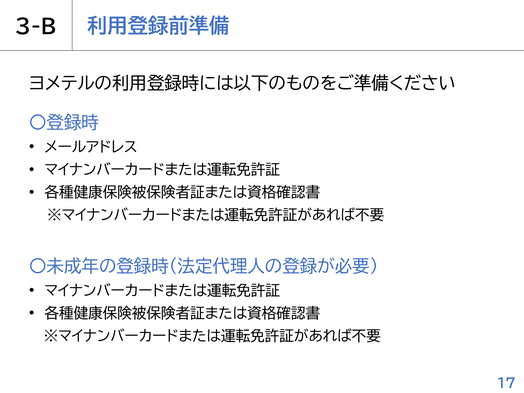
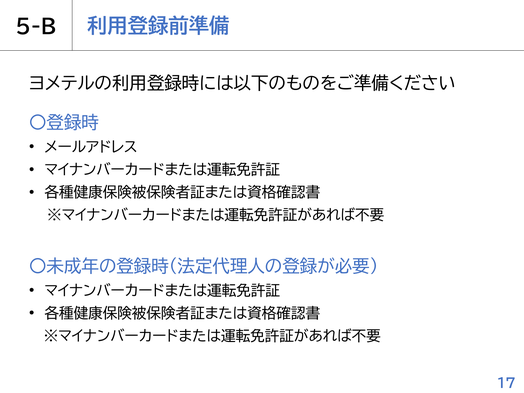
3-B: 3-B -> 5-B
